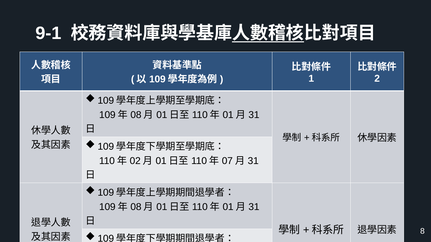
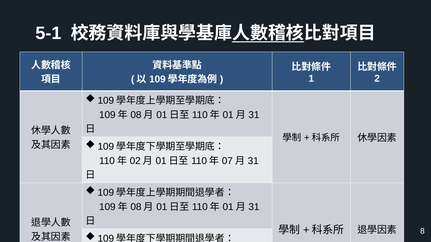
9-1: 9-1 -> 5-1
